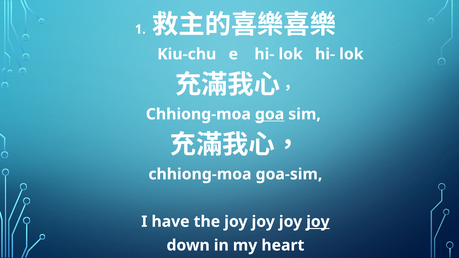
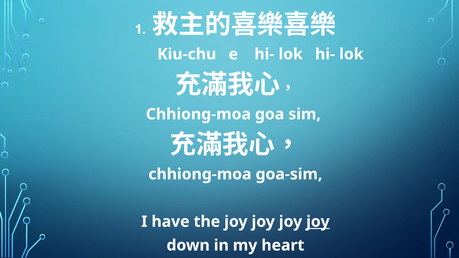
goa underline: present -> none
